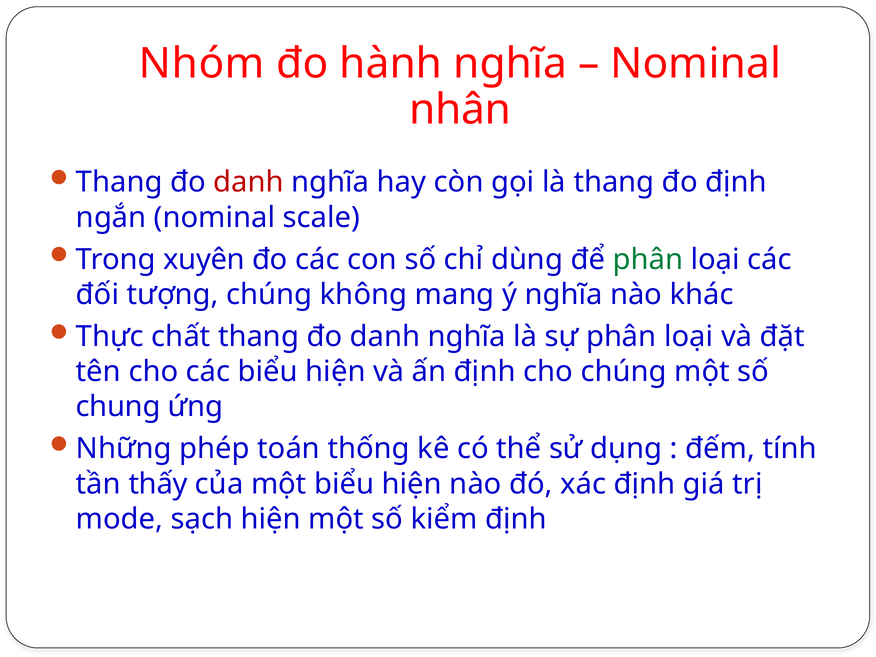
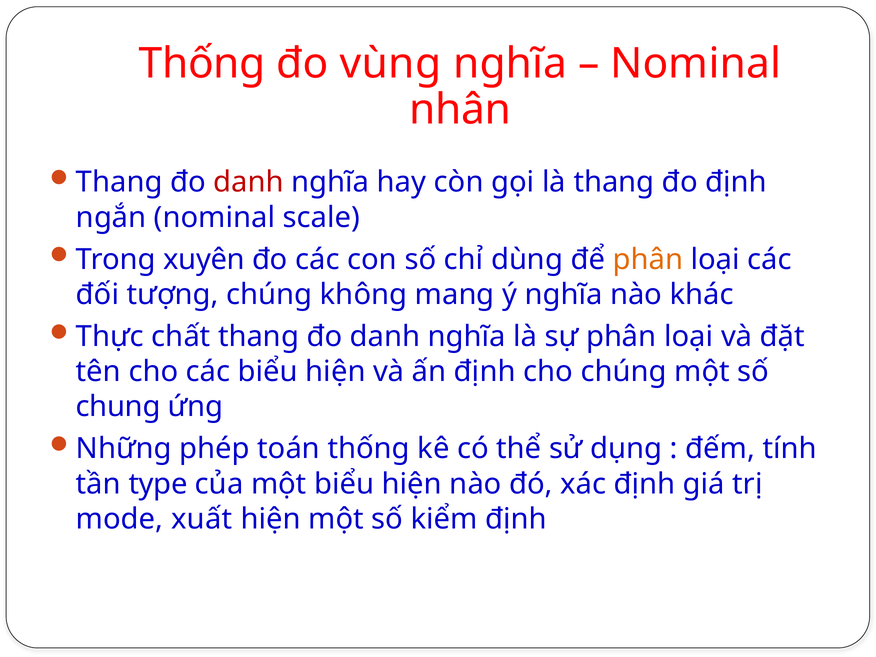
Nhóm at (202, 64): Nhóm -> Thống
hành: hành -> vùng
phân at (648, 260) colour: green -> orange
thấy: thấy -> type
sạch: sạch -> xuất
